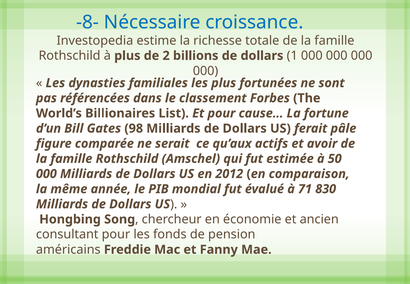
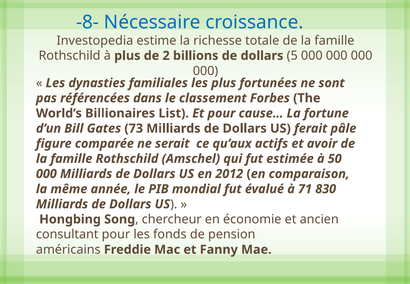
1: 1 -> 5
98: 98 -> 73
